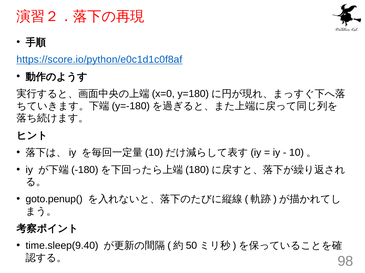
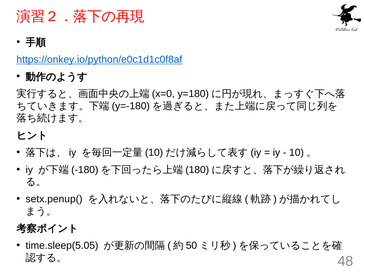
https://score.io/python/e0c1d1c0f8af: https://score.io/python/e0c1d1c0f8af -> https://onkey.io/python/e0c1d1c0f8af
goto.penup(: goto.penup( -> setx.penup(
time.sleep(9.40: time.sleep(9.40 -> time.sleep(5.05
98: 98 -> 48
